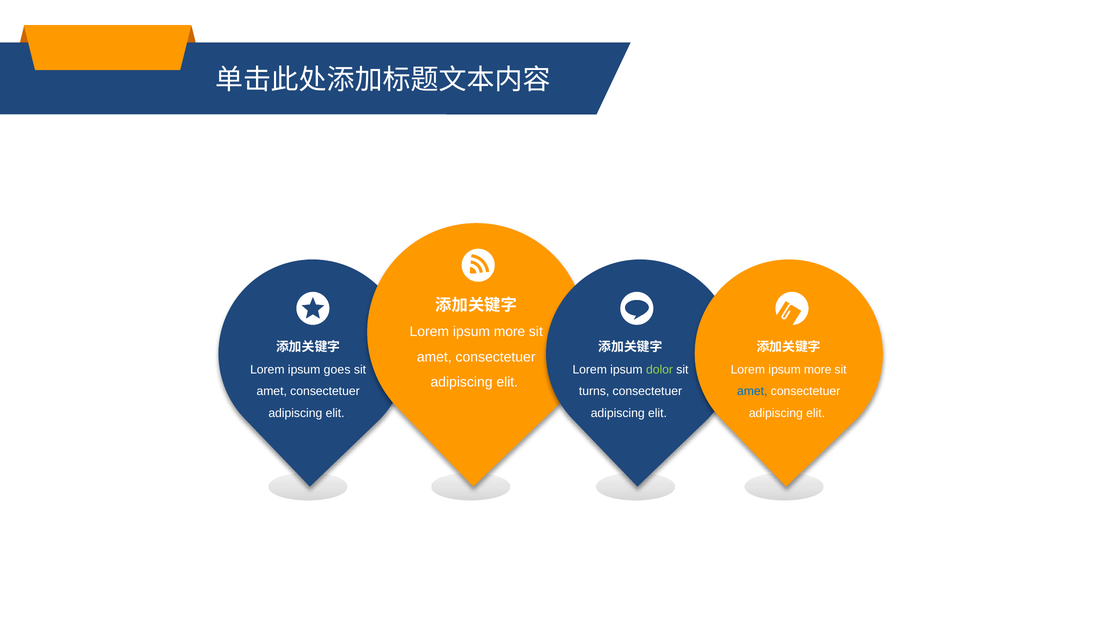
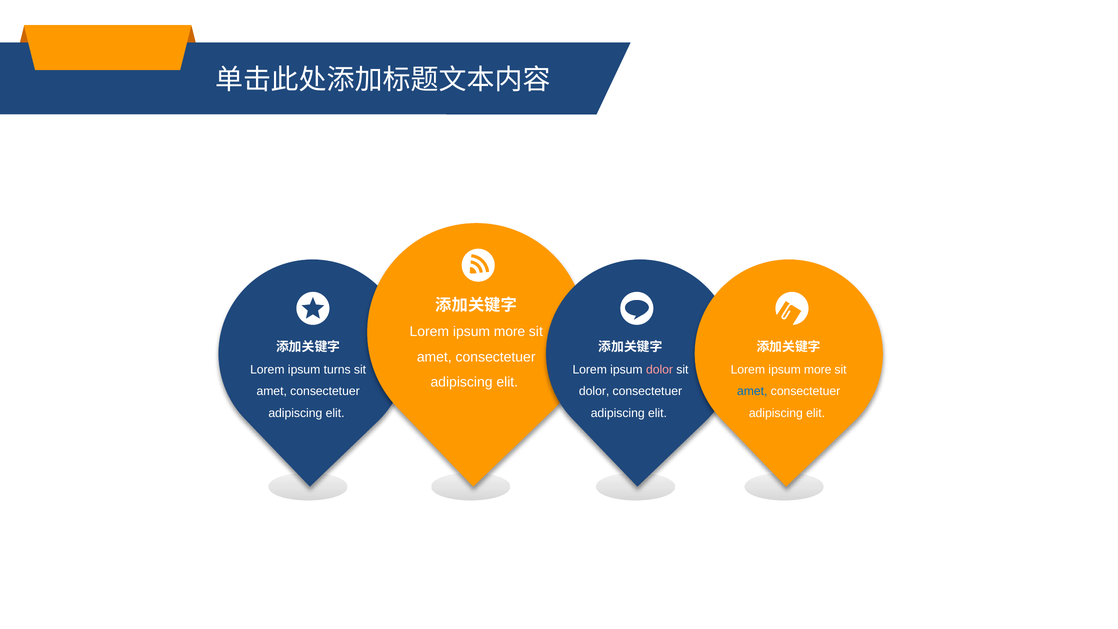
goes: goes -> turns
dolor at (660, 369) colour: light green -> pink
turns at (594, 391): turns -> dolor
